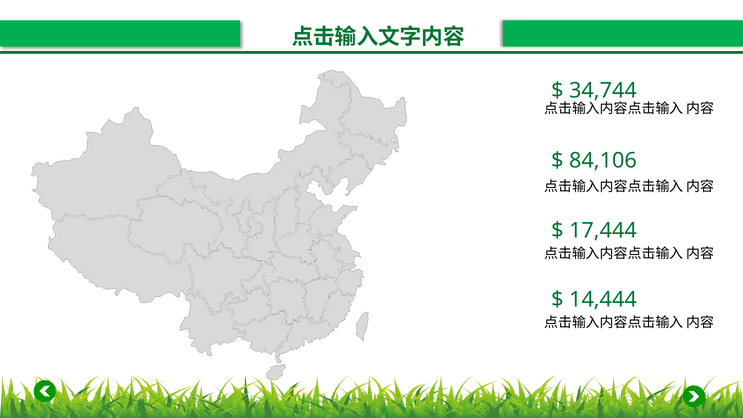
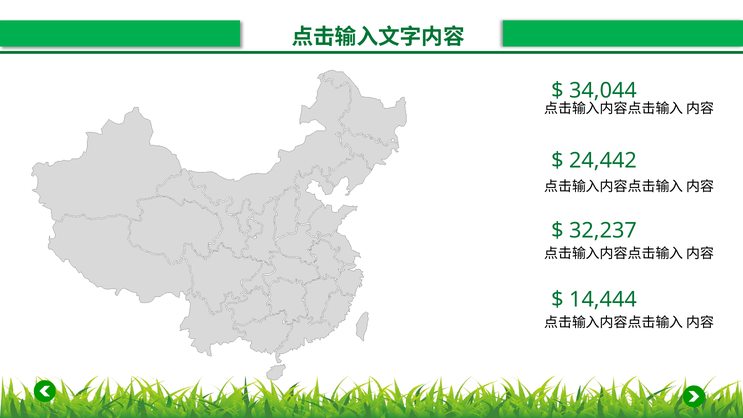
34,744: 34,744 -> 34,044
84,106: 84,106 -> 24,442
17,444: 17,444 -> 32,237
